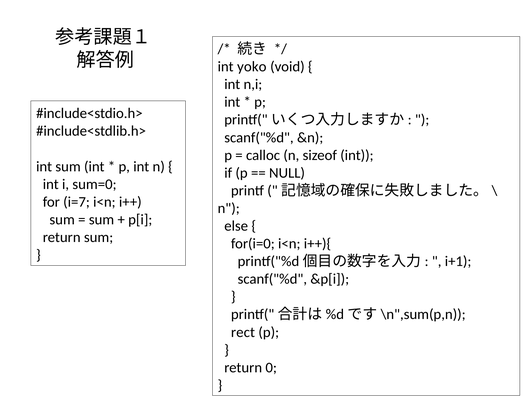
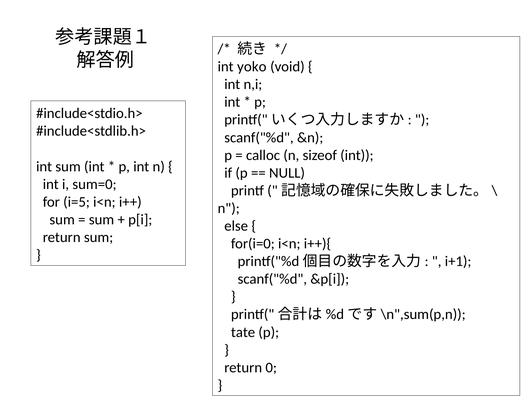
i=7: i=7 -> i=5
rect: rect -> tate
